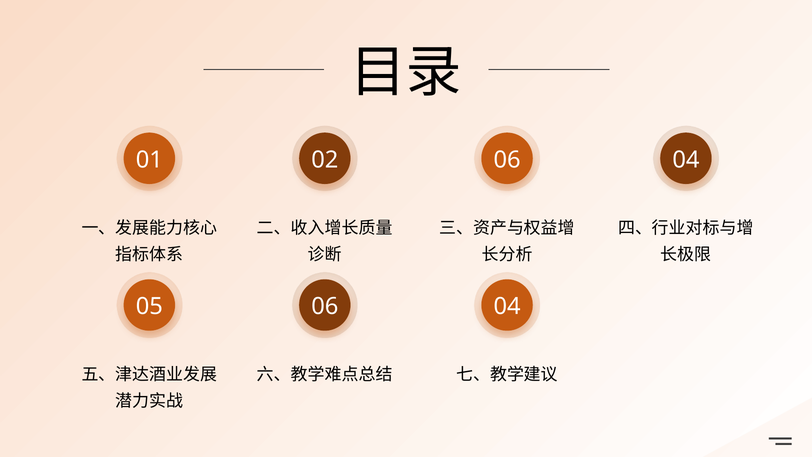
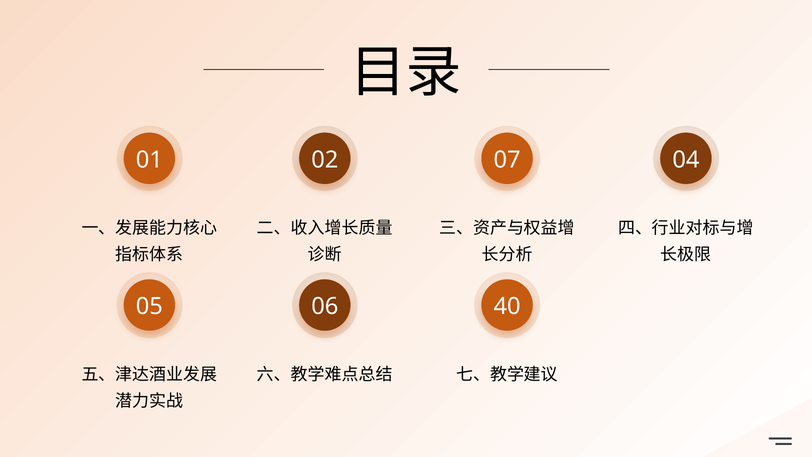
02 06: 06 -> 07
05 06 04: 04 -> 40
